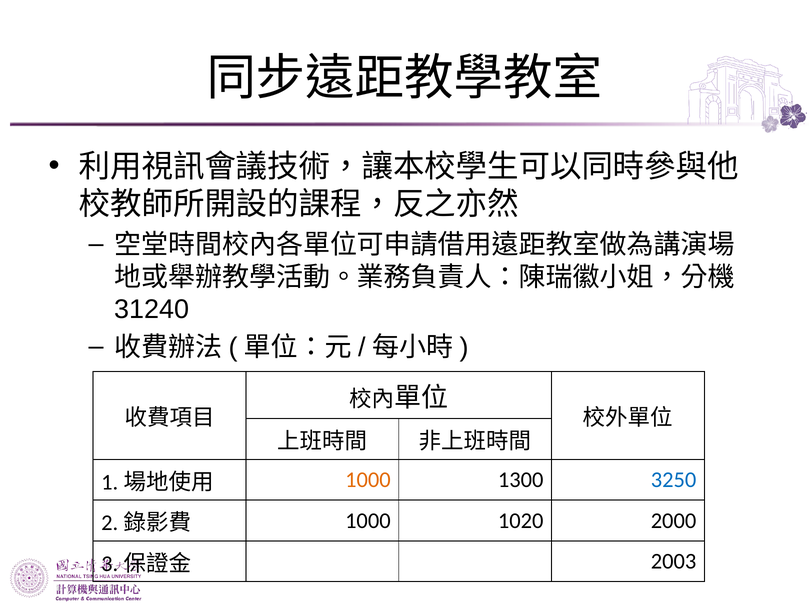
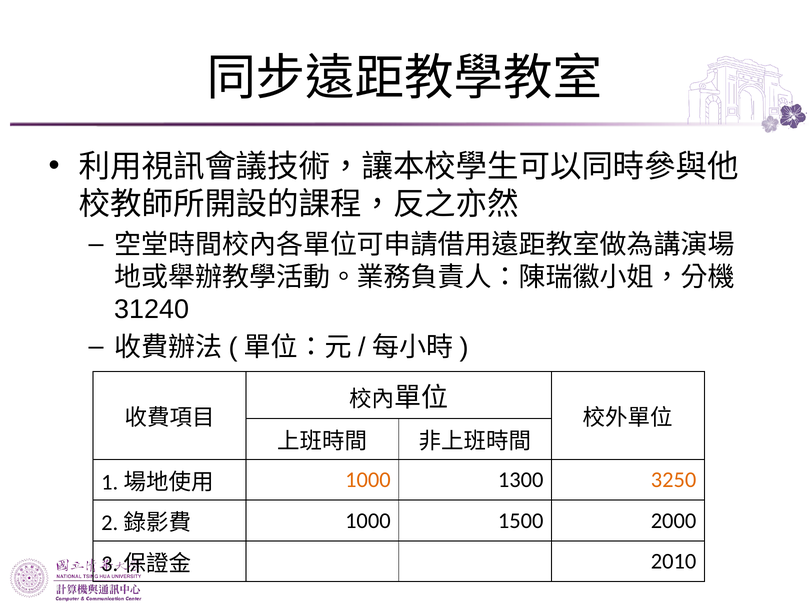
3250 colour: blue -> orange
1020: 1020 -> 1500
2003: 2003 -> 2010
